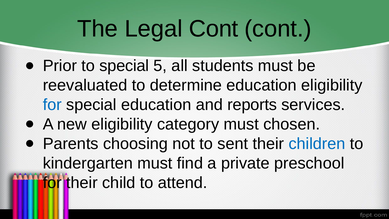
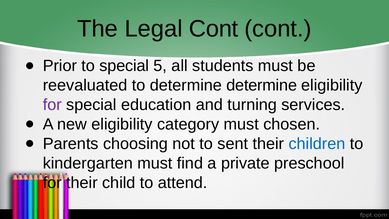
determine education: education -> determine
for at (52, 105) colour: blue -> purple
reports: reports -> turning
